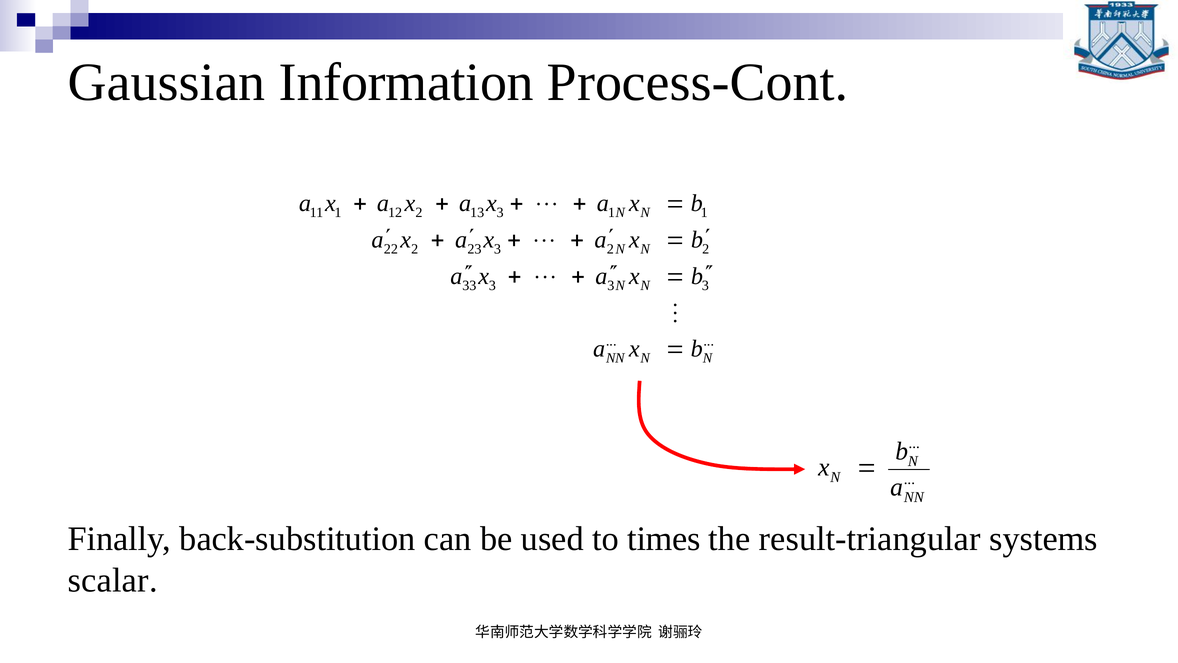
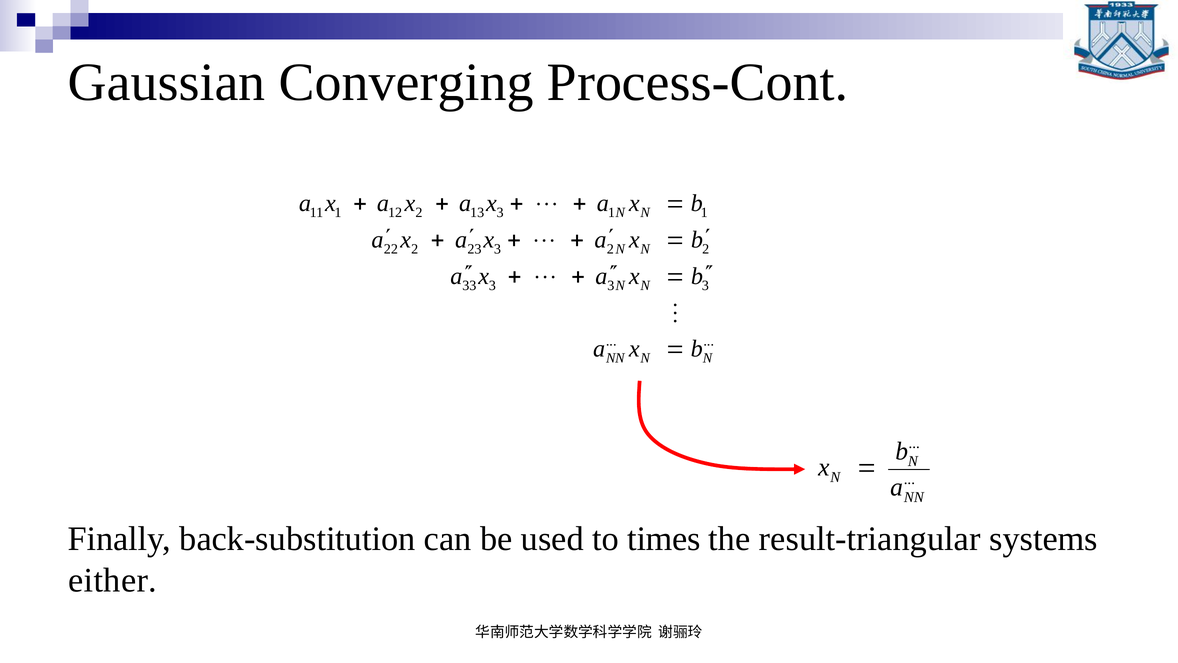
Information: Information -> Converging
scalar: scalar -> either
